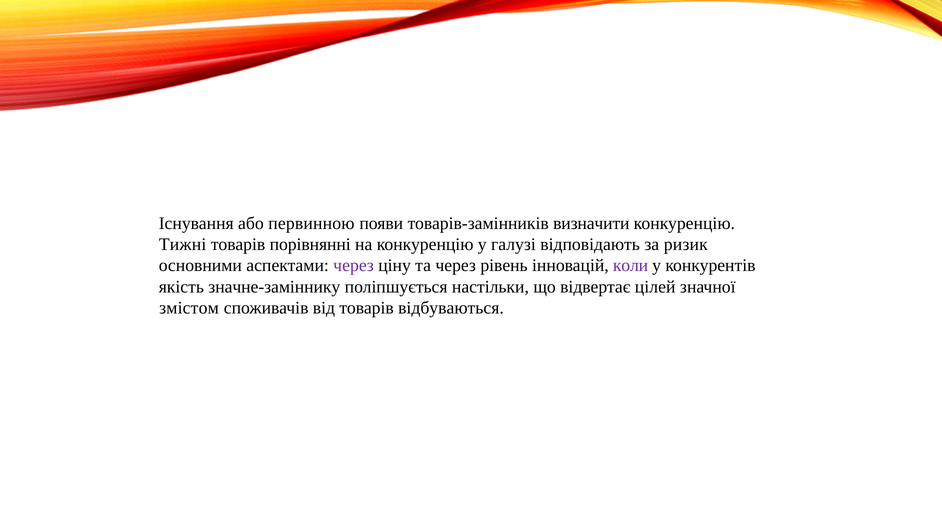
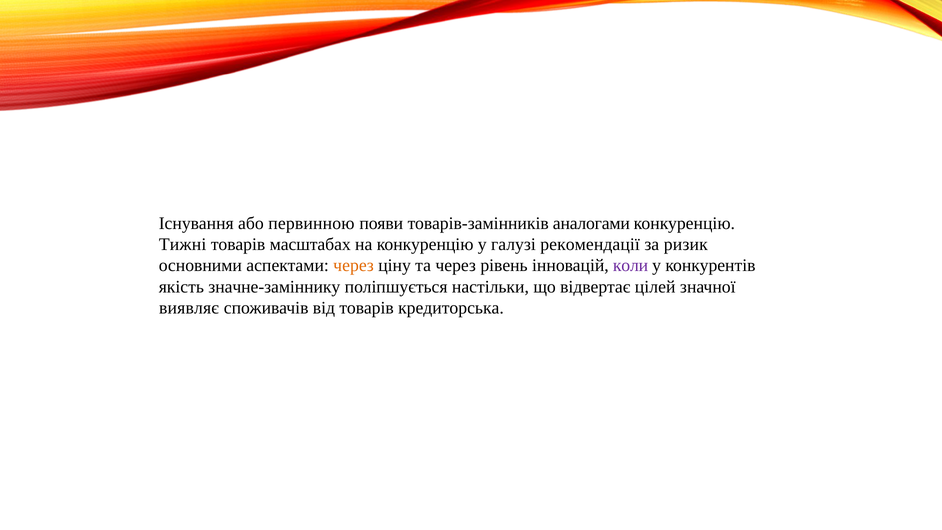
визначити: визначити -> аналогами
порівнянні: порівнянні -> масштабах
відповідають: відповідають -> рекомендації
через at (354, 266) colour: purple -> orange
змістом: змістом -> виявляє
відбуваються: відбуваються -> кредиторська
